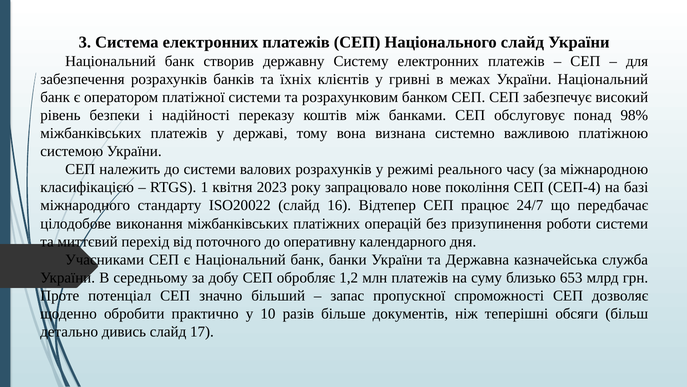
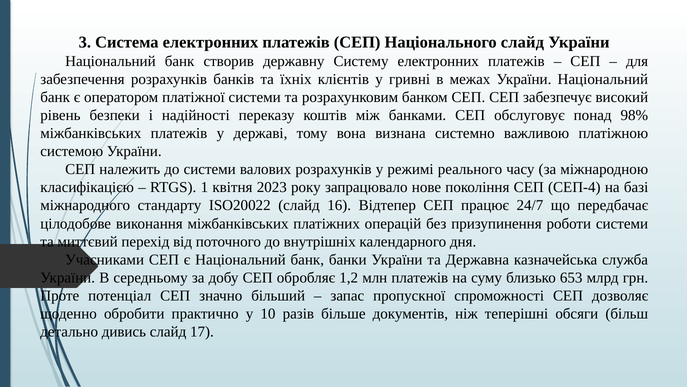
оперативну: оперативну -> внутрішніх
